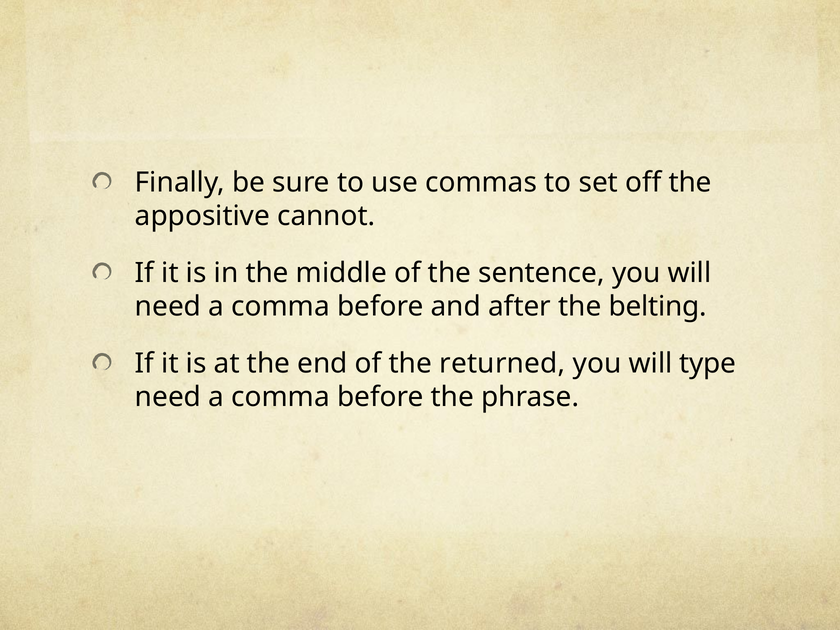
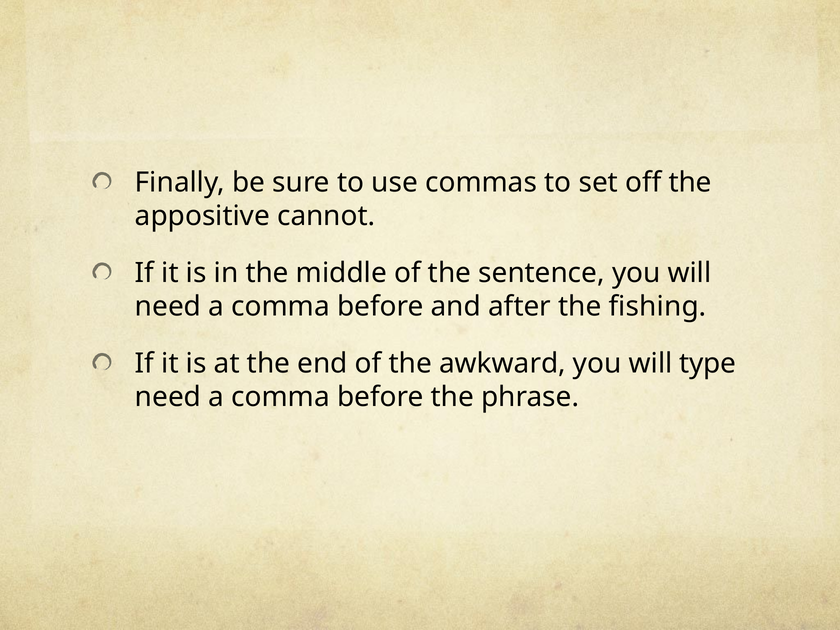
belting: belting -> fishing
returned: returned -> awkward
